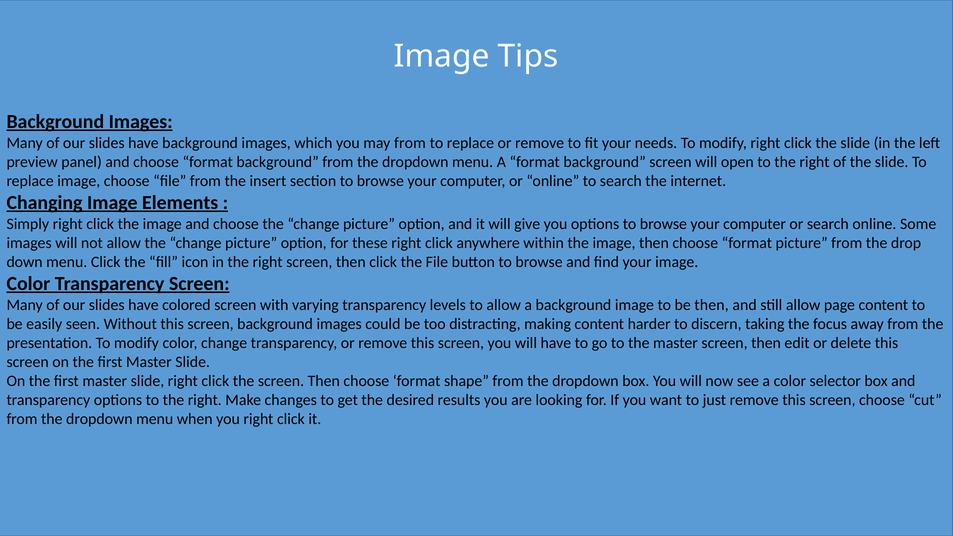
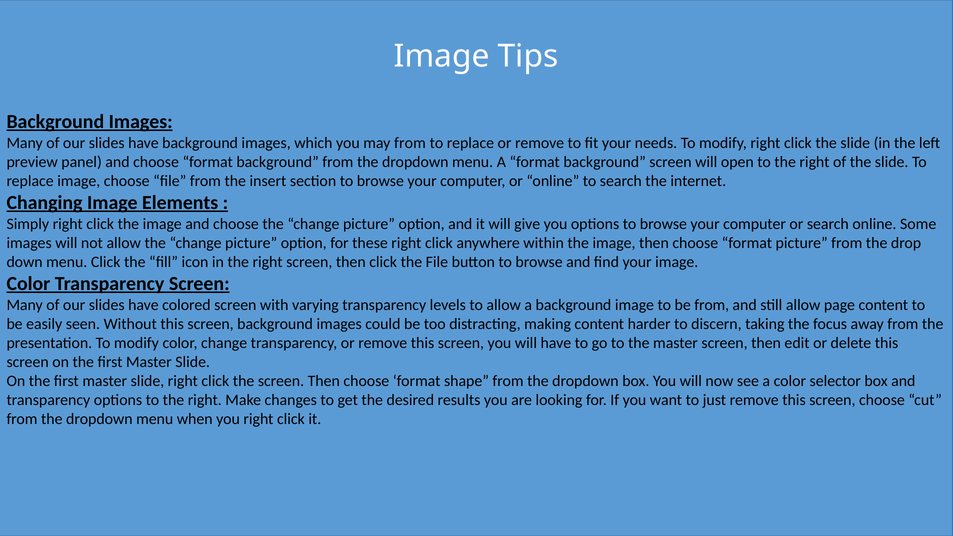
be then: then -> from
